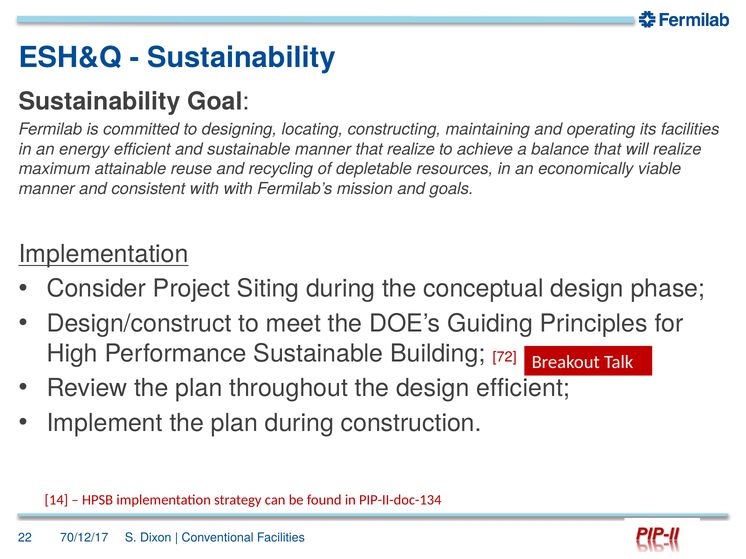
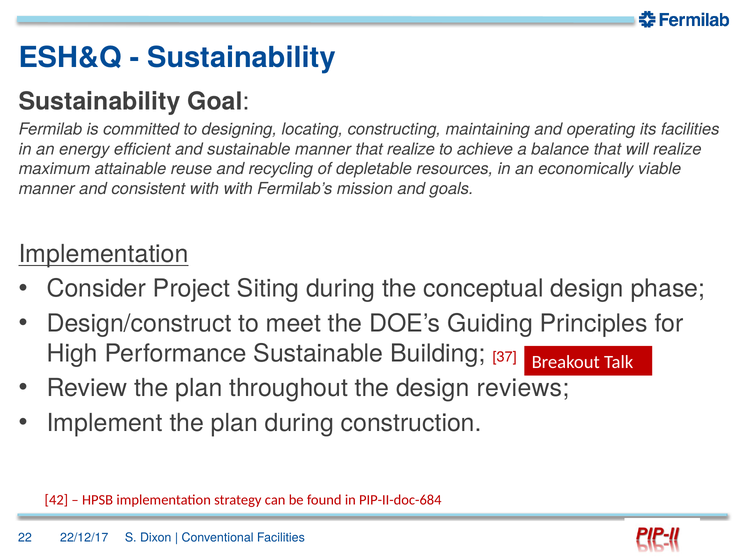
72: 72 -> 37
design efficient: efficient -> reviews
14: 14 -> 42
PIP-II-doc-134: PIP-II-doc-134 -> PIP-II-doc-684
70/12/17: 70/12/17 -> 22/12/17
